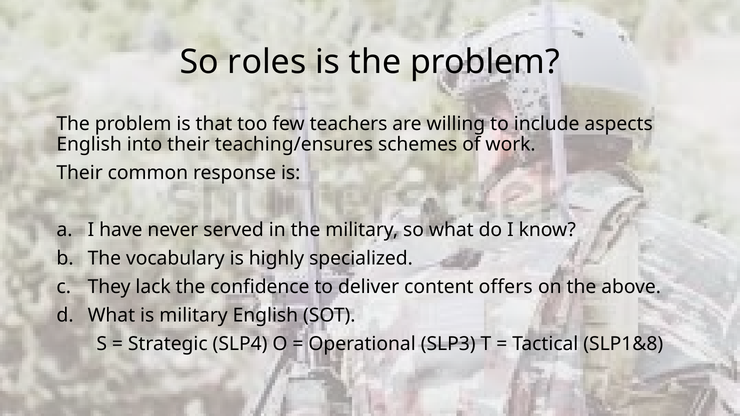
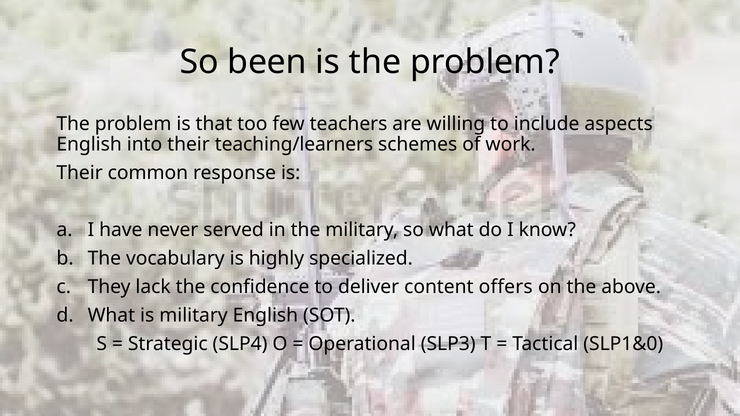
roles: roles -> been
teaching/ensures: teaching/ensures -> teaching/learners
SLP1&8: SLP1&8 -> SLP1&0
